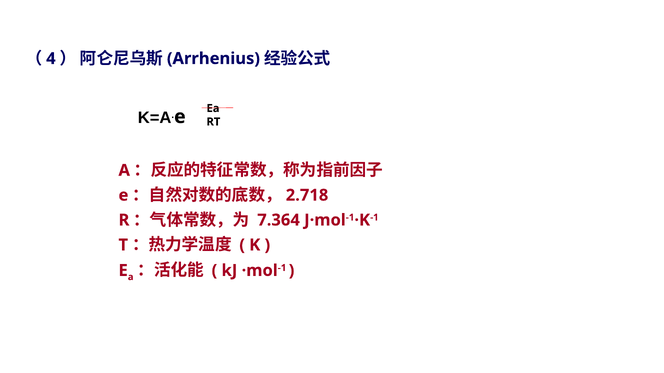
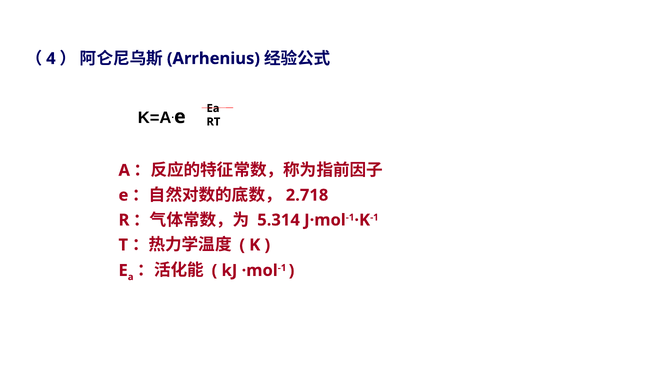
7.364: 7.364 -> 5.314
